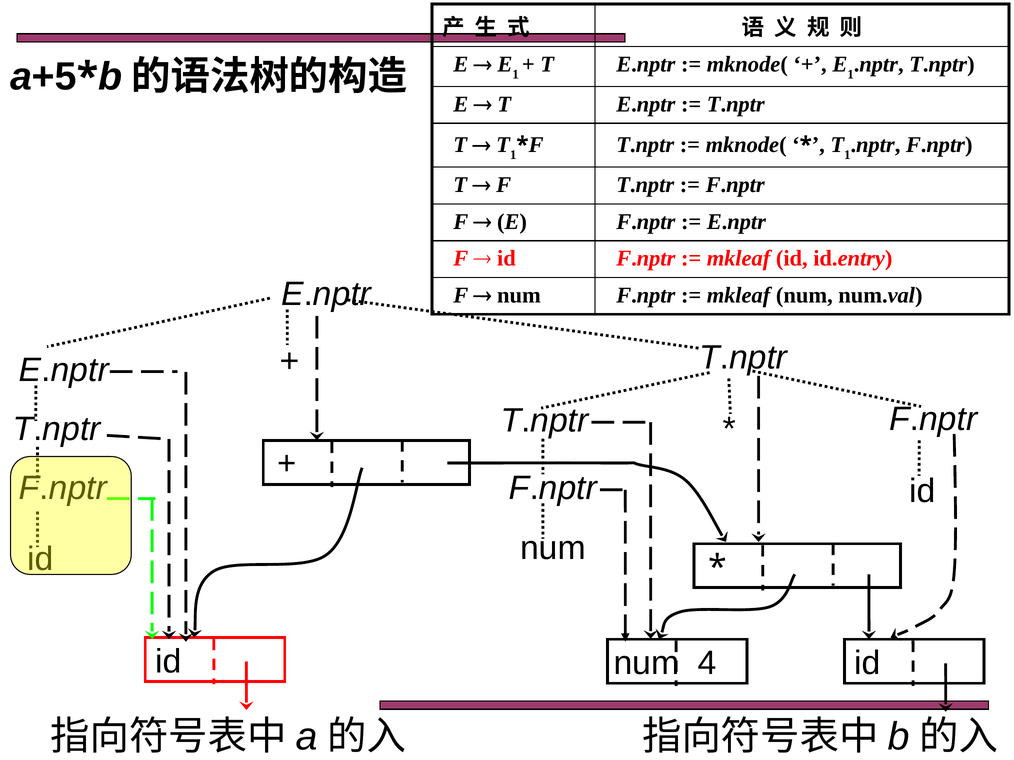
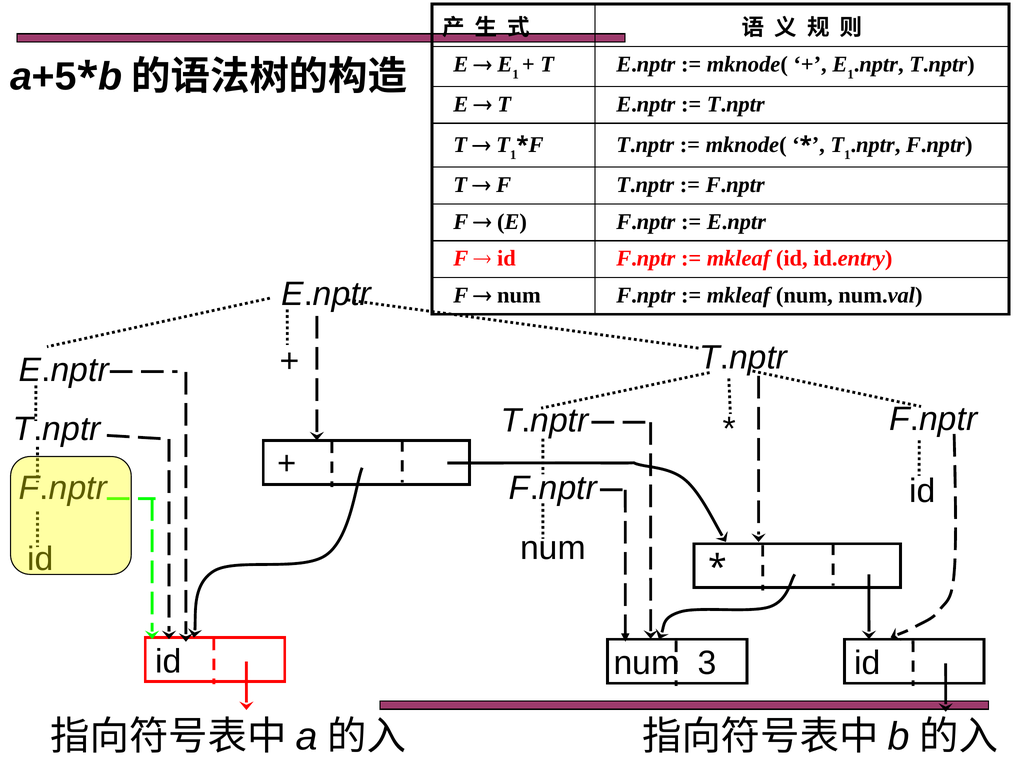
4: 4 -> 3
